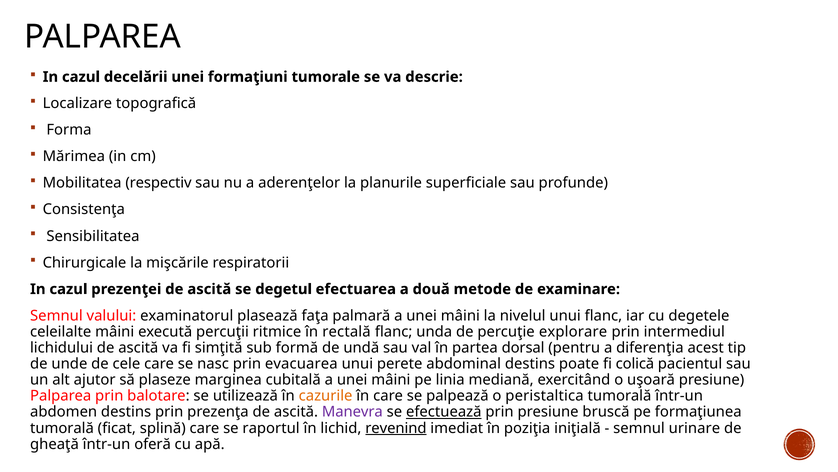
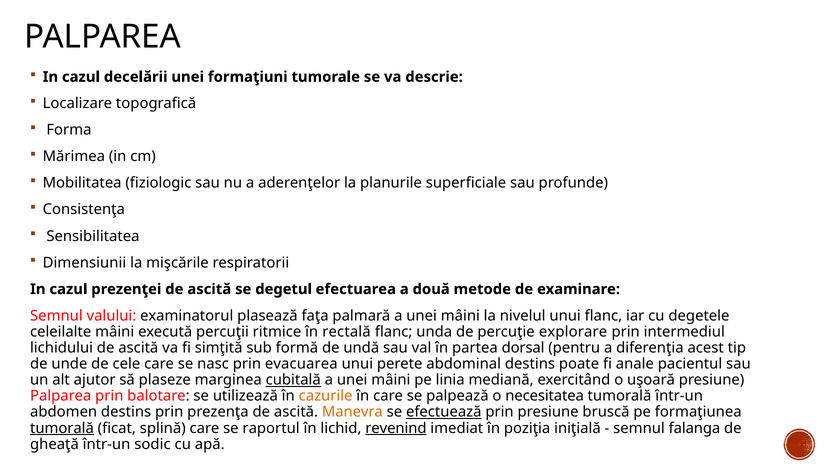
respectiv: respectiv -> fiziologic
Chirurgicale: Chirurgicale -> Dimensiunii
colică: colică -> anale
cubitală underline: none -> present
peristaltica: peristaltica -> necesitatea
Manevra colour: purple -> orange
tumorală at (62, 428) underline: none -> present
urinare: urinare -> falanga
oferă: oferă -> sodic
